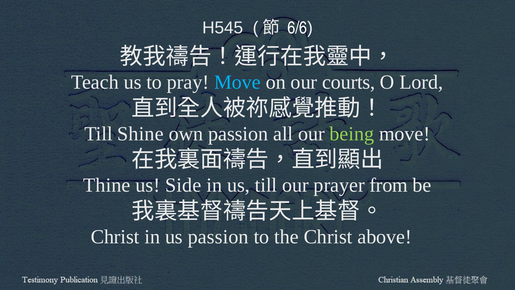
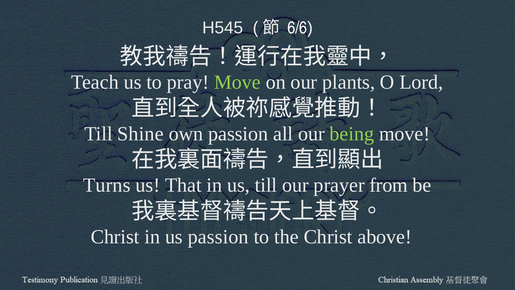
Move at (237, 82) colour: light blue -> light green
courts: courts -> plants
Thine: Thine -> Turns
Side: Side -> That
